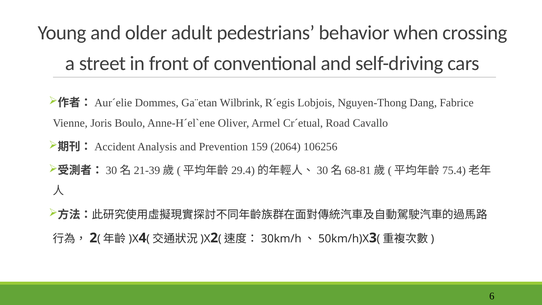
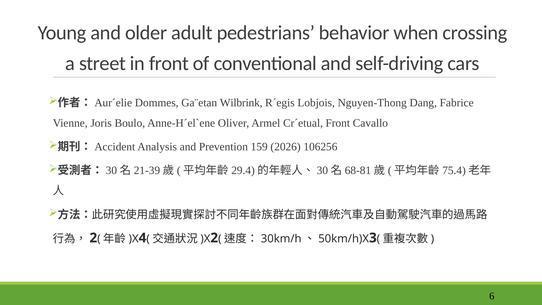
Cr´etual Road: Road -> Front
2064: 2064 -> 2026
